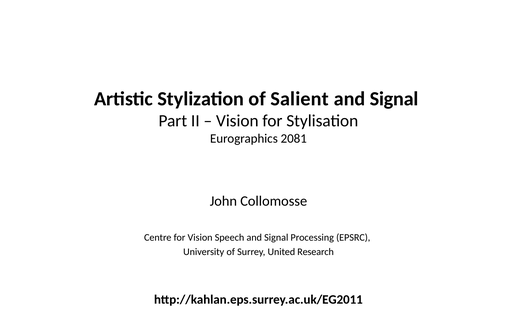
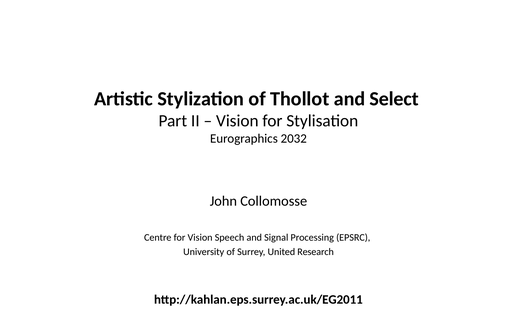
Salient: Salient -> Thollot
Signal at (394, 99): Signal -> Select
2081: 2081 -> 2032
